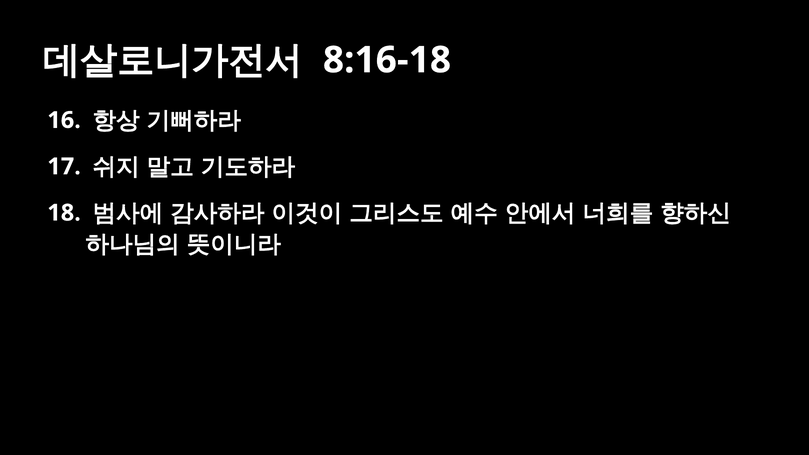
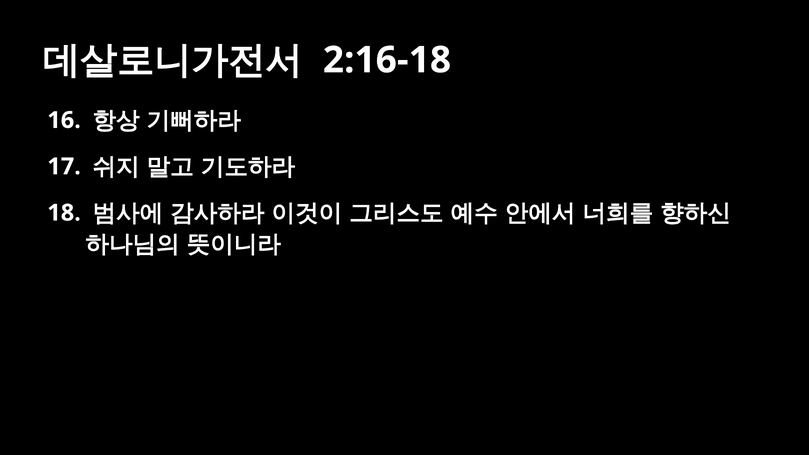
8:16-18: 8:16-18 -> 2:16-18
